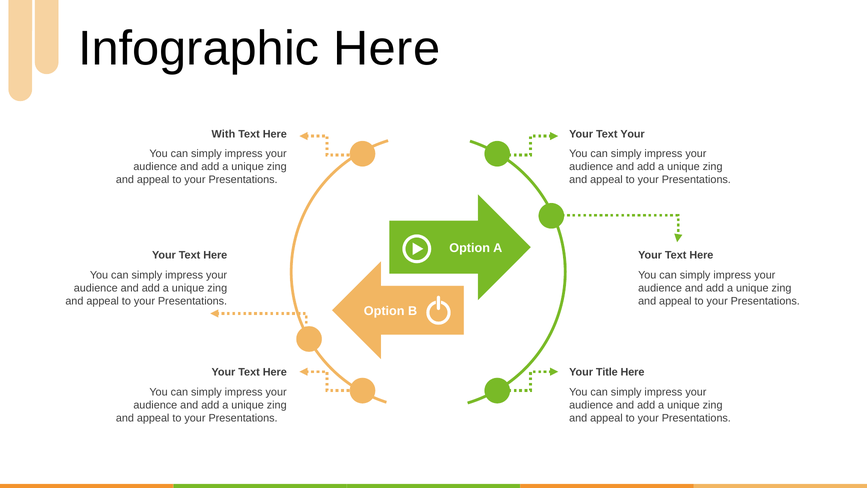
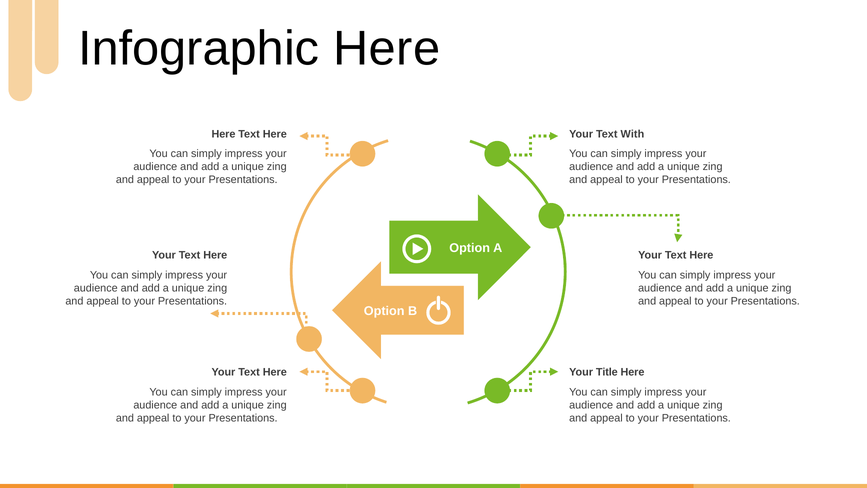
With at (223, 134): With -> Here
Text Your: Your -> With
